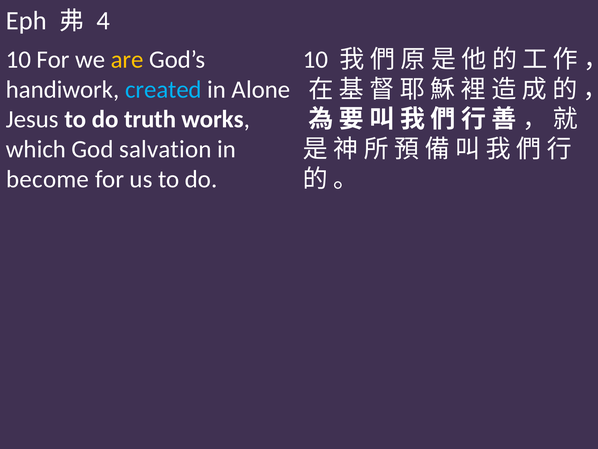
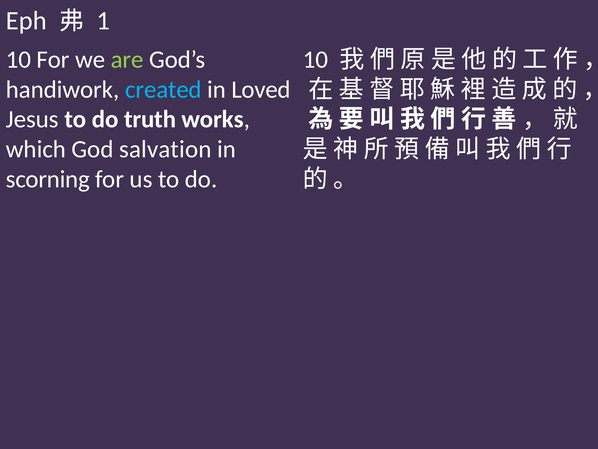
4: 4 -> 1
are colour: yellow -> light green
Alone: Alone -> Loved
become: become -> scorning
